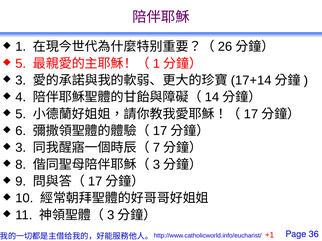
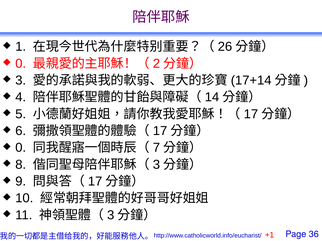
5 at (21, 64): 5 -> 0
1 at (156, 64): 1 -> 2
3 at (21, 148): 3 -> 0
